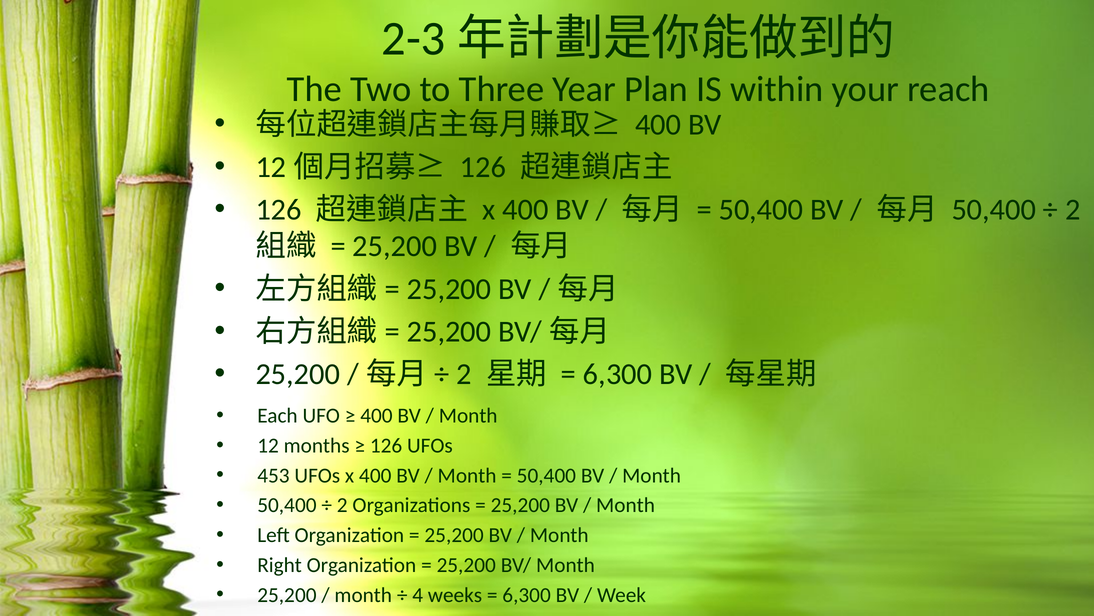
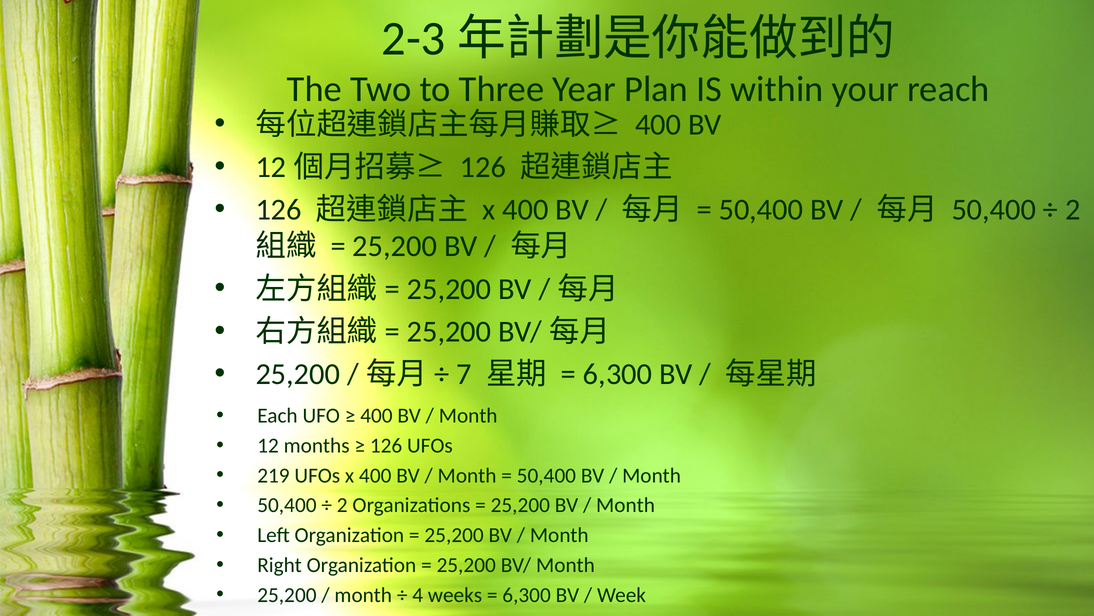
2 at (464, 374): 2 -> 7
453: 453 -> 219
